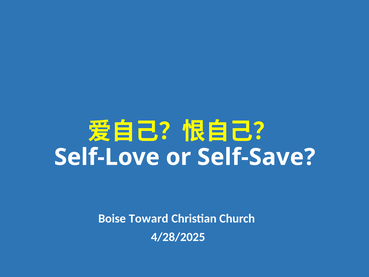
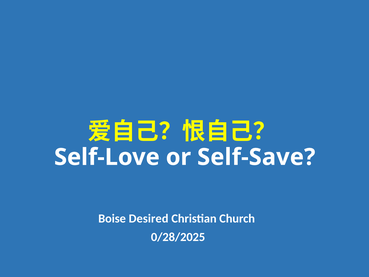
Toward: Toward -> Desired
4/28/2025: 4/28/2025 -> 0/28/2025
